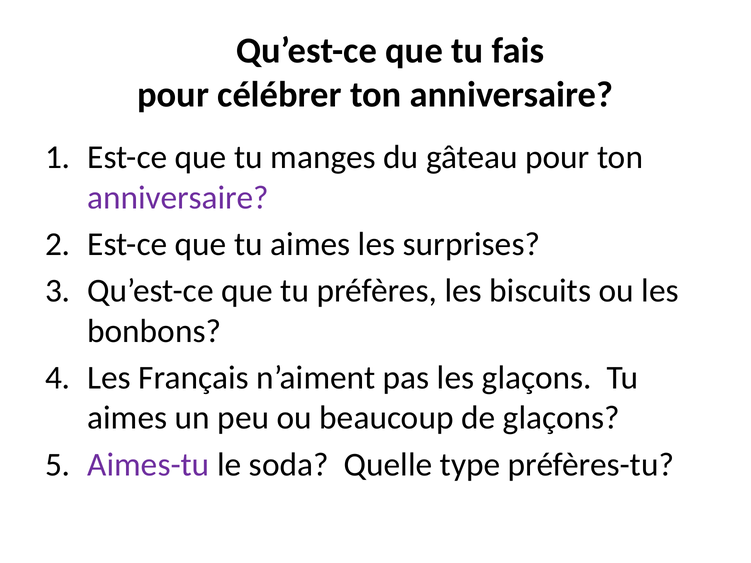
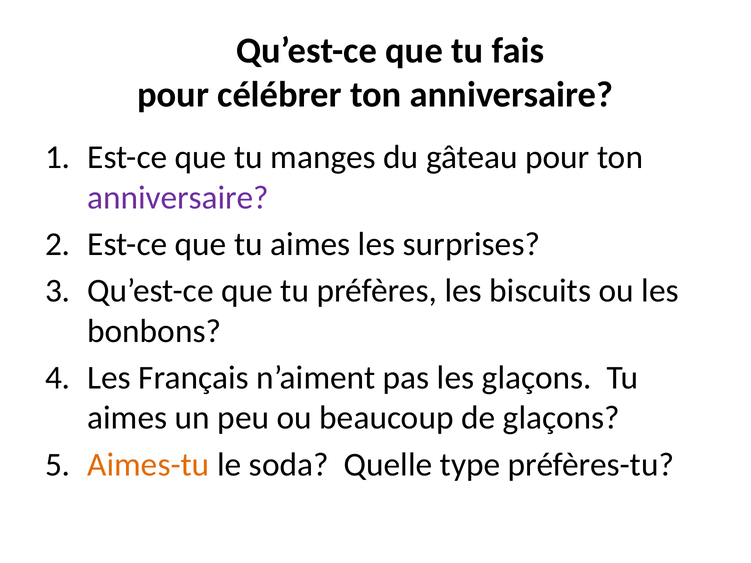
Aimes-tu colour: purple -> orange
